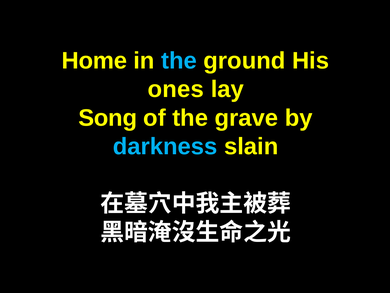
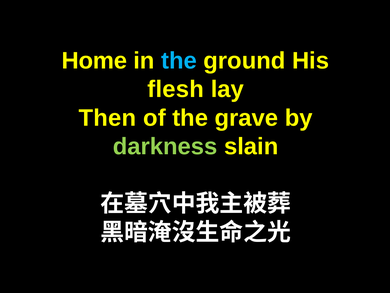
ones: ones -> flesh
Song: Song -> Then
darkness colour: light blue -> light green
